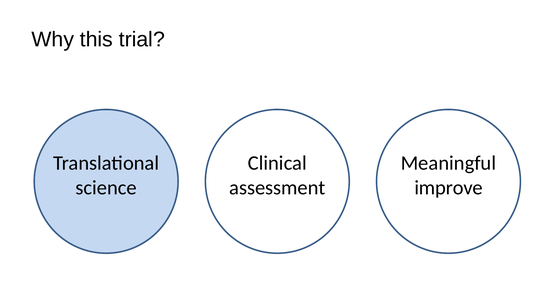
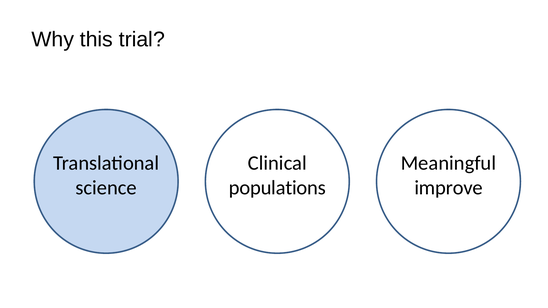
assessment: assessment -> populations
